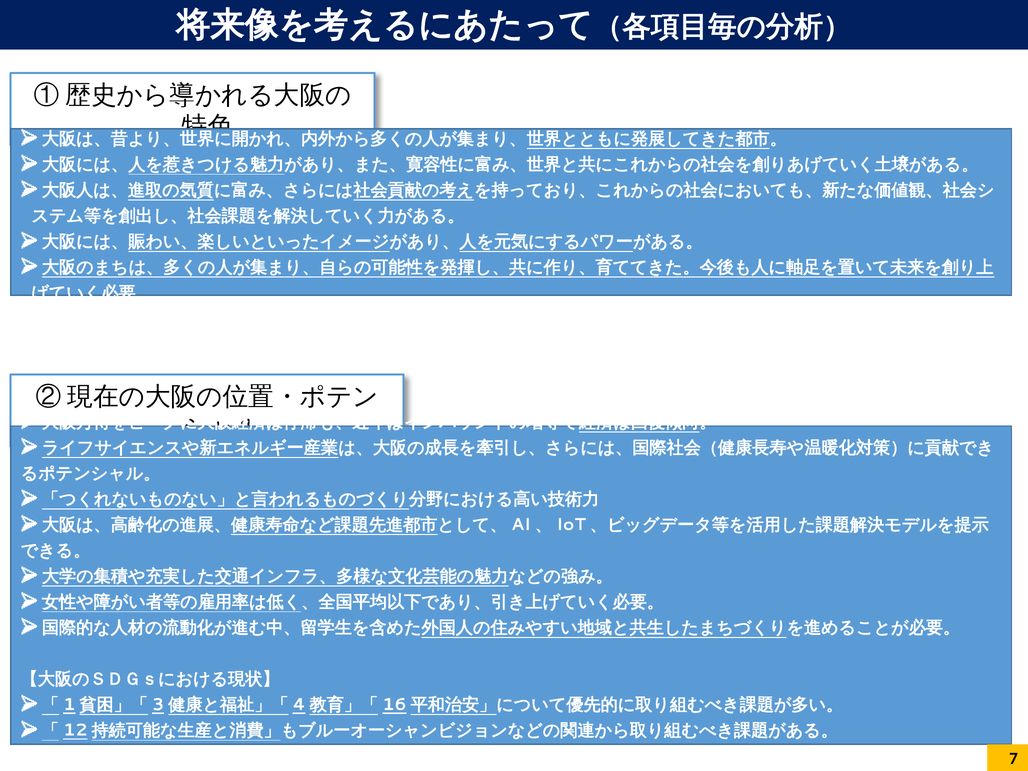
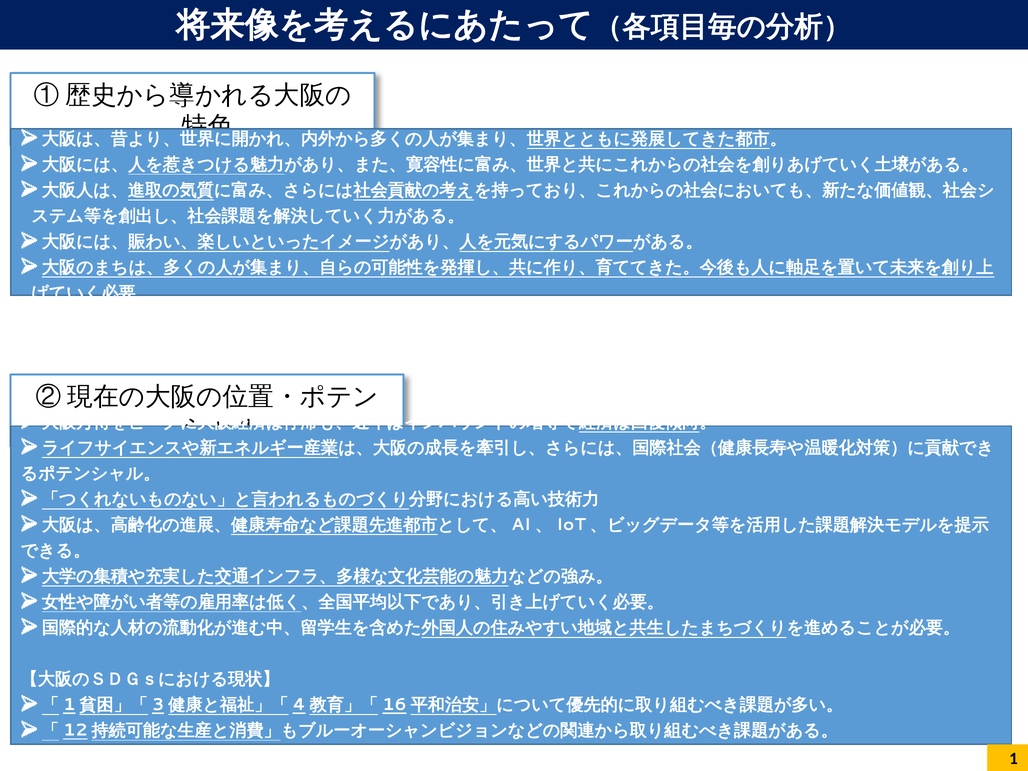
7: 7 -> 1
